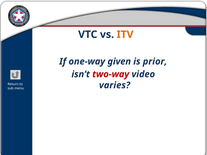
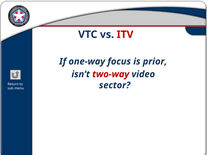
ITV colour: orange -> red
given: given -> focus
varies: varies -> sector
